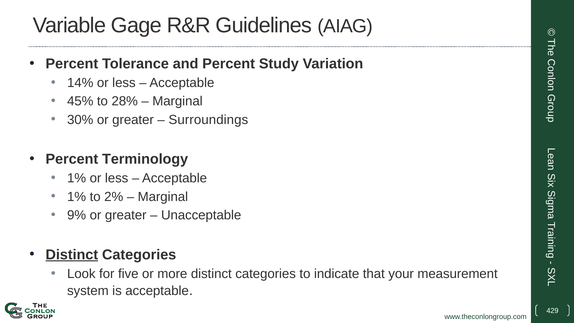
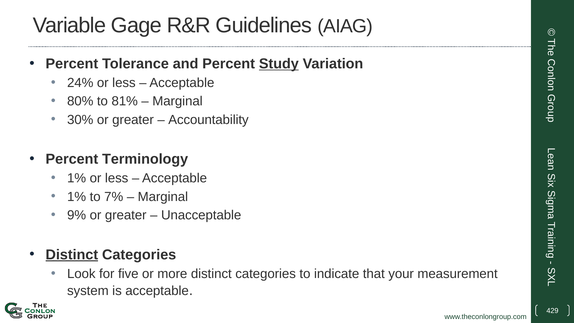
Study underline: none -> present
14%: 14% -> 24%
45%: 45% -> 80%
28%: 28% -> 81%
Surroundings: Surroundings -> Accountability
2%: 2% -> 7%
